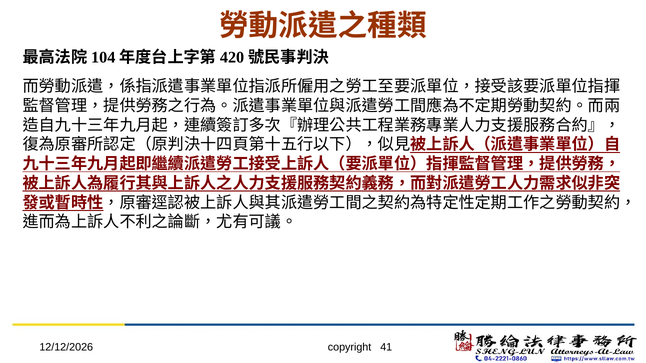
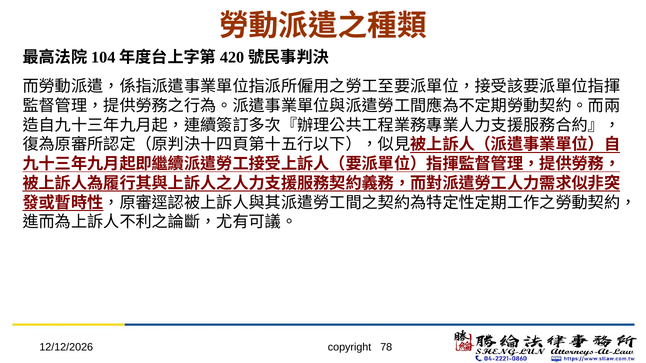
41: 41 -> 78
